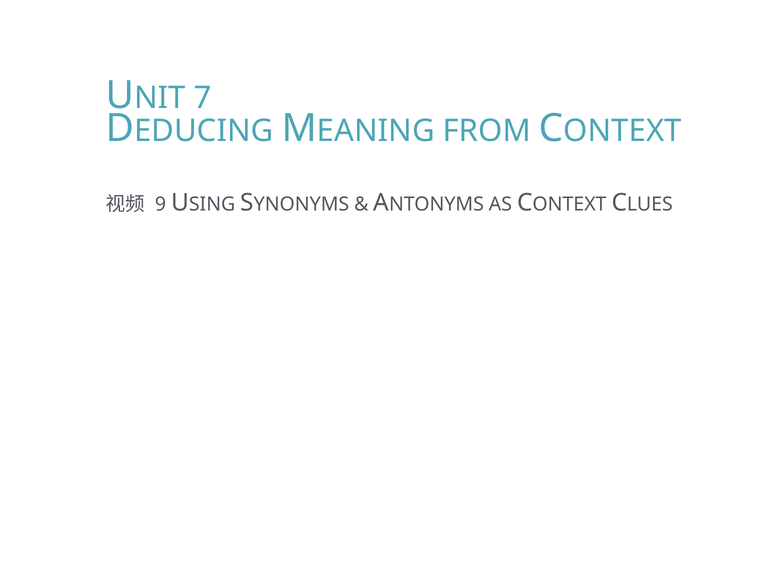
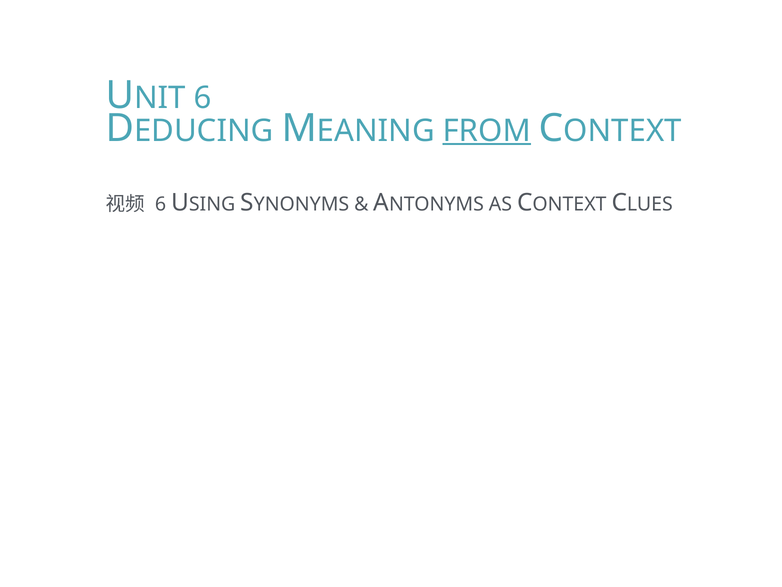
7 at (203, 98): 7 -> 6
FROM underline: none -> present
9 at (161, 204): 9 -> 6
